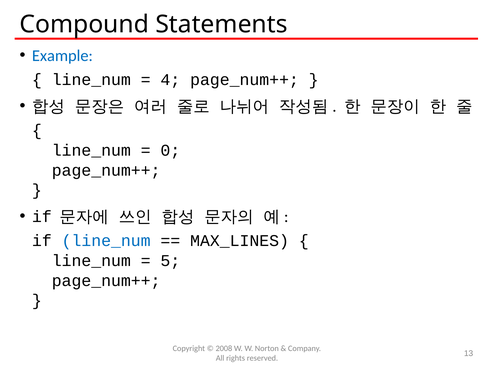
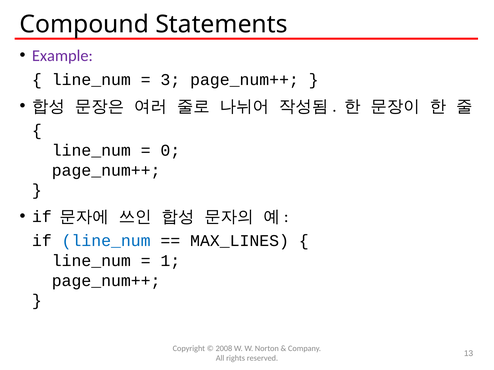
Example colour: blue -> purple
4: 4 -> 3
5: 5 -> 1
